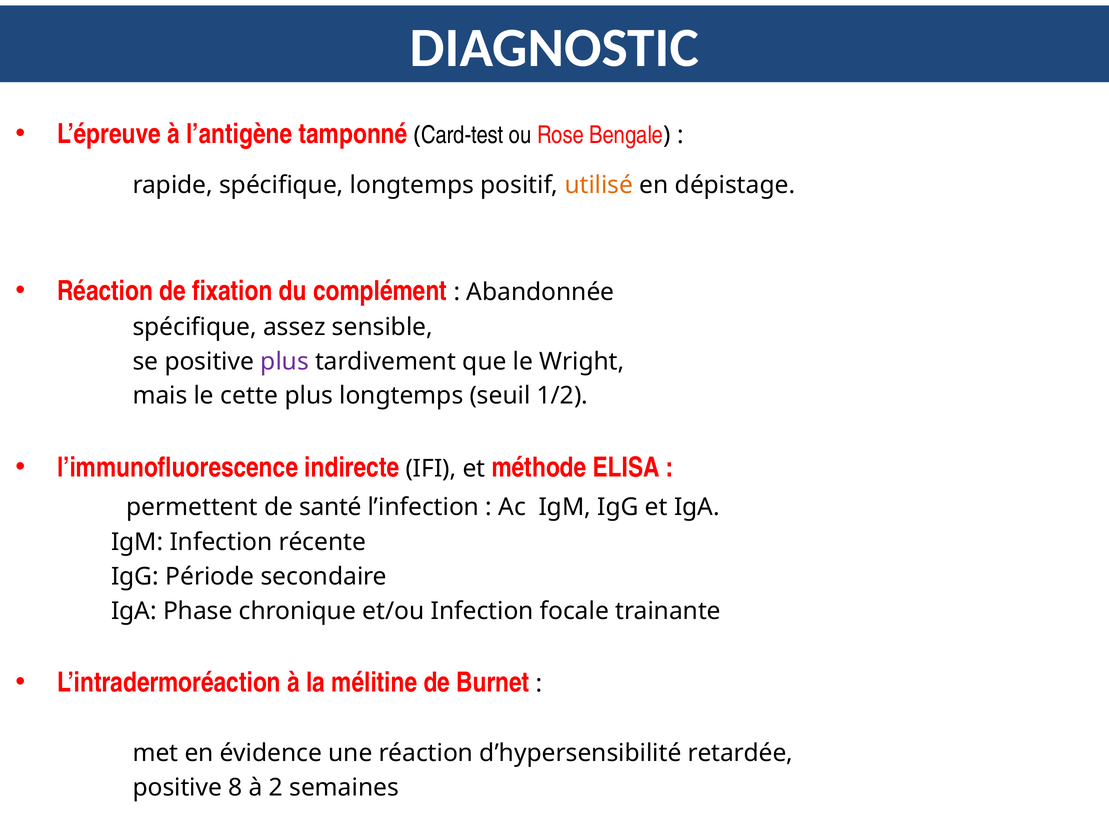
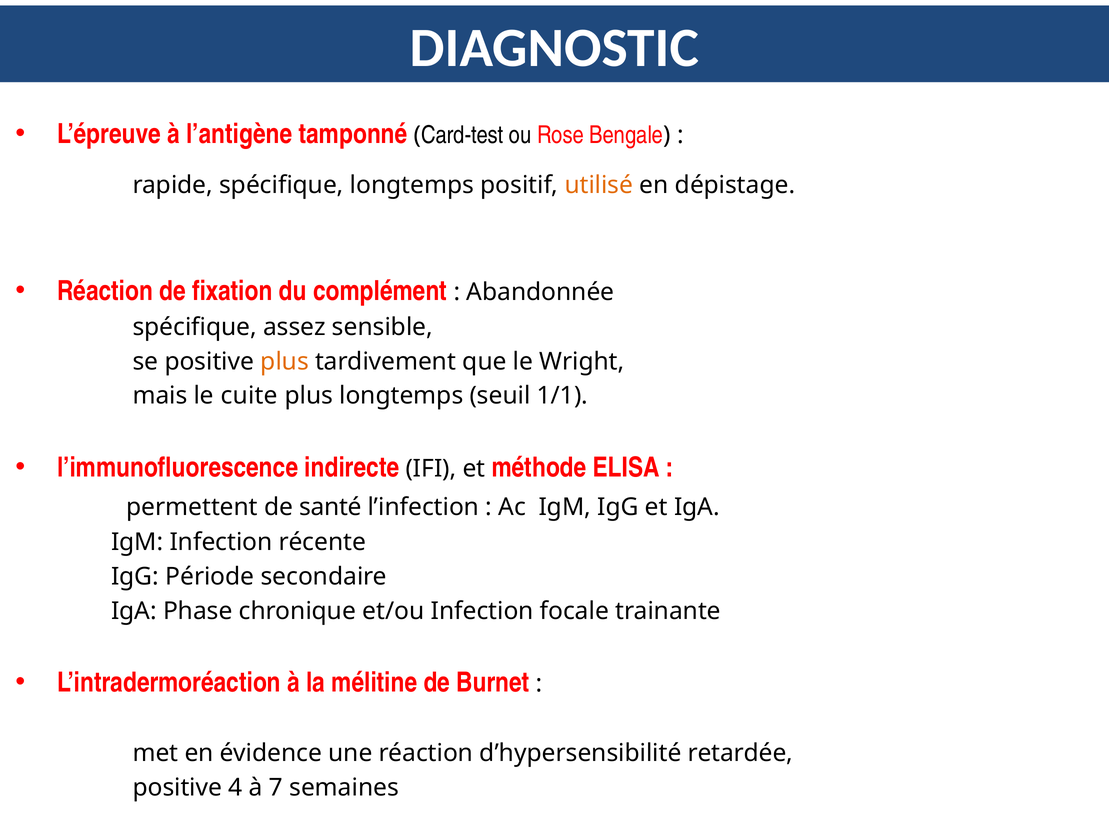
plus at (285, 362) colour: purple -> orange
cette: cette -> cuite
1/2: 1/2 -> 1/1
8: 8 -> 4
2: 2 -> 7
